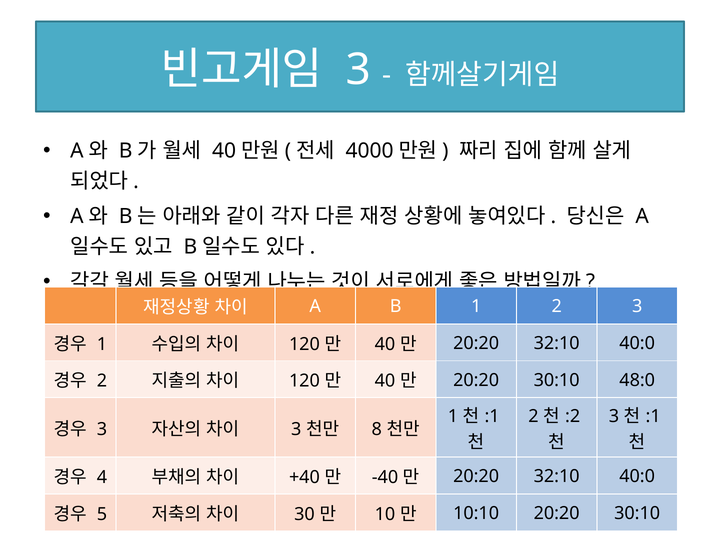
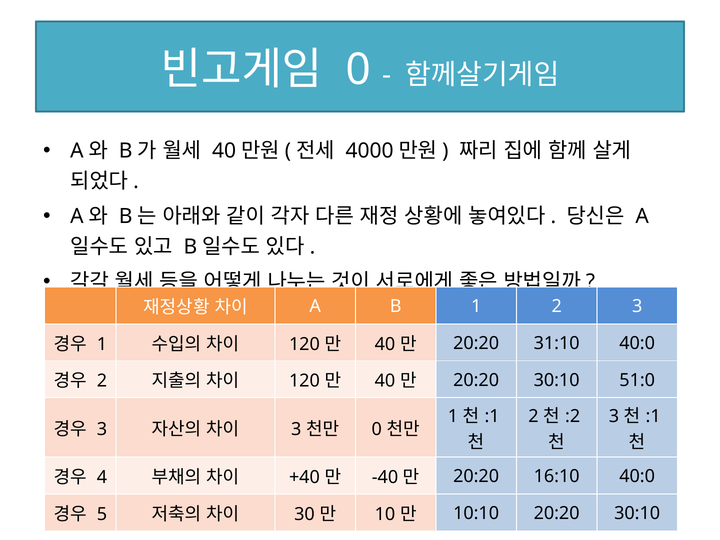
3 at (358, 70): 3 -> 0
32:10 at (557, 343): 32:10 -> 31:10
48:0: 48:0 -> 51:0
8 at (377, 429): 8 -> 0
32:10 at (557, 476): 32:10 -> 16:10
